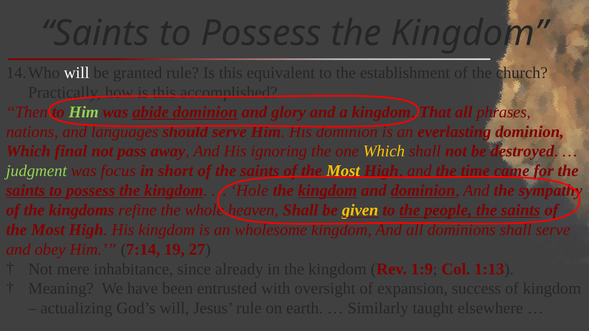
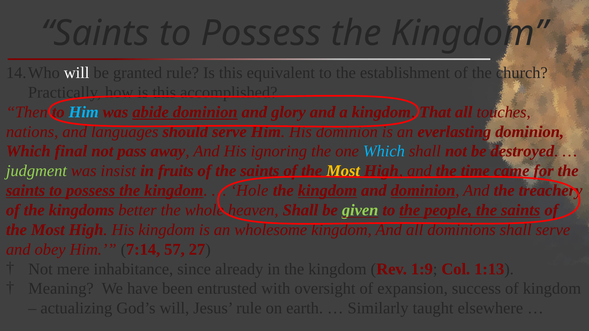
Him at (84, 112) colour: light green -> light blue
phrases: phrases -> touches
Which at (384, 151) colour: yellow -> light blue
focus: focus -> insist
short: short -> fruits
sympathy: sympathy -> treachery
refine: refine -> better
given colour: yellow -> light green
19: 19 -> 57
